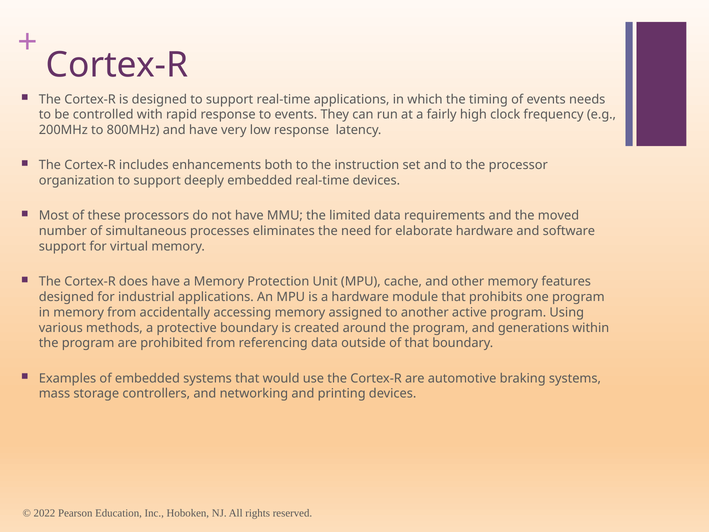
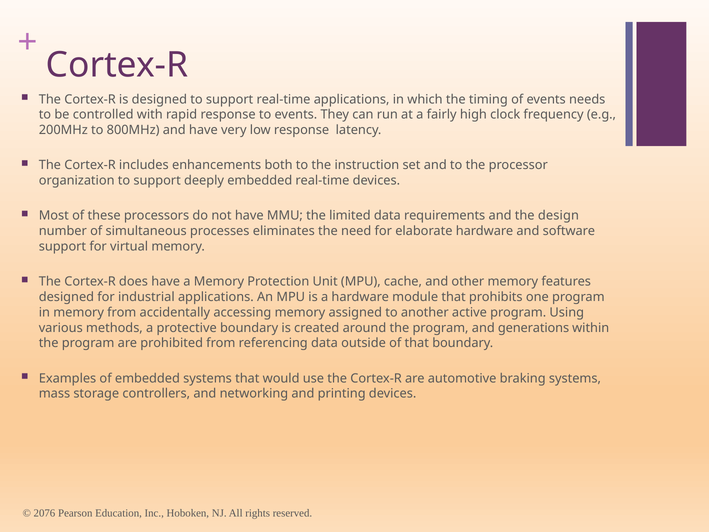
moved: moved -> design
2022: 2022 -> 2076
